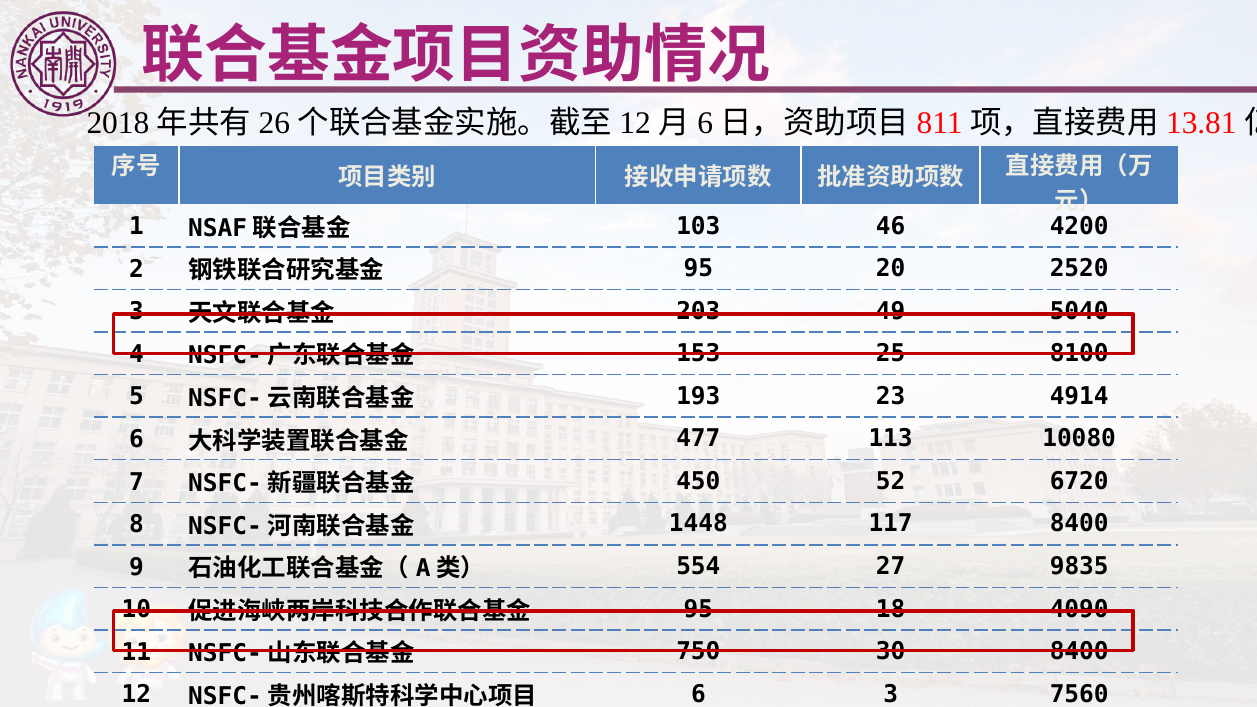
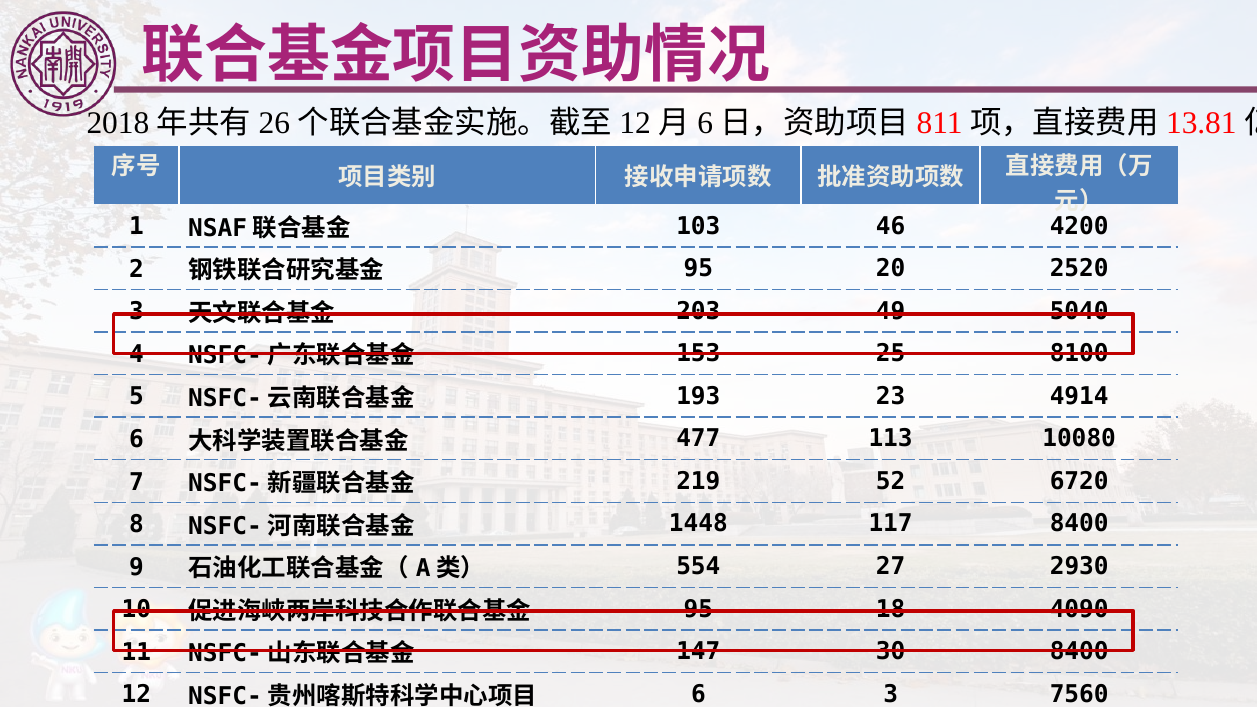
450: 450 -> 219
9835: 9835 -> 2930
750: 750 -> 147
